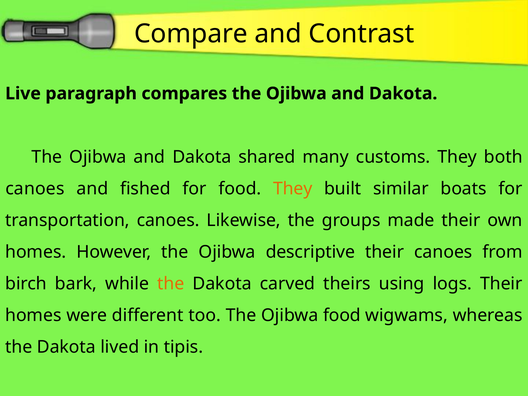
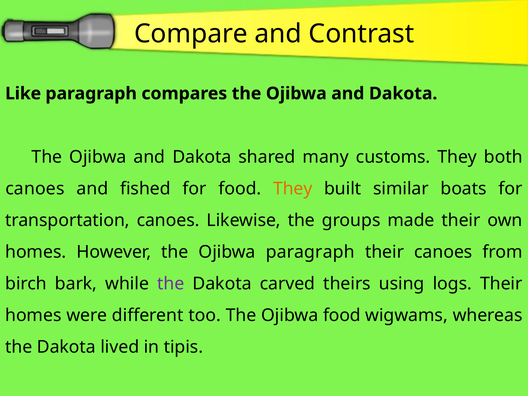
Live: Live -> Like
Ojibwa descriptive: descriptive -> paragraph
the at (171, 284) colour: orange -> purple
